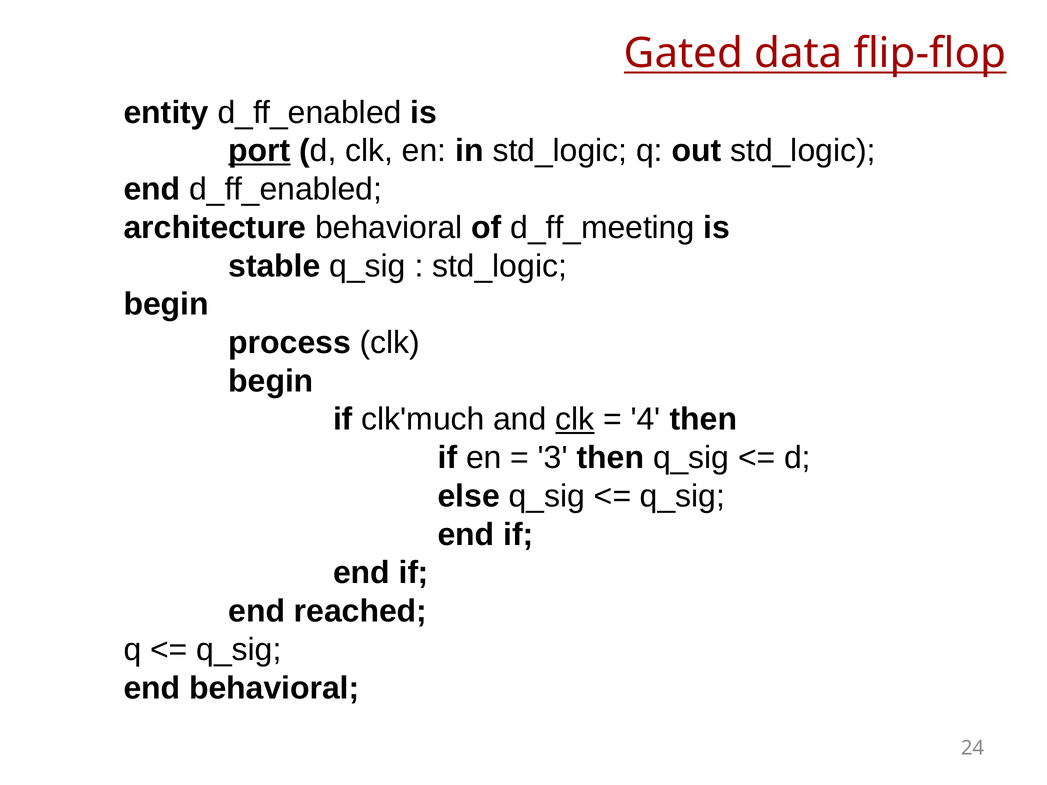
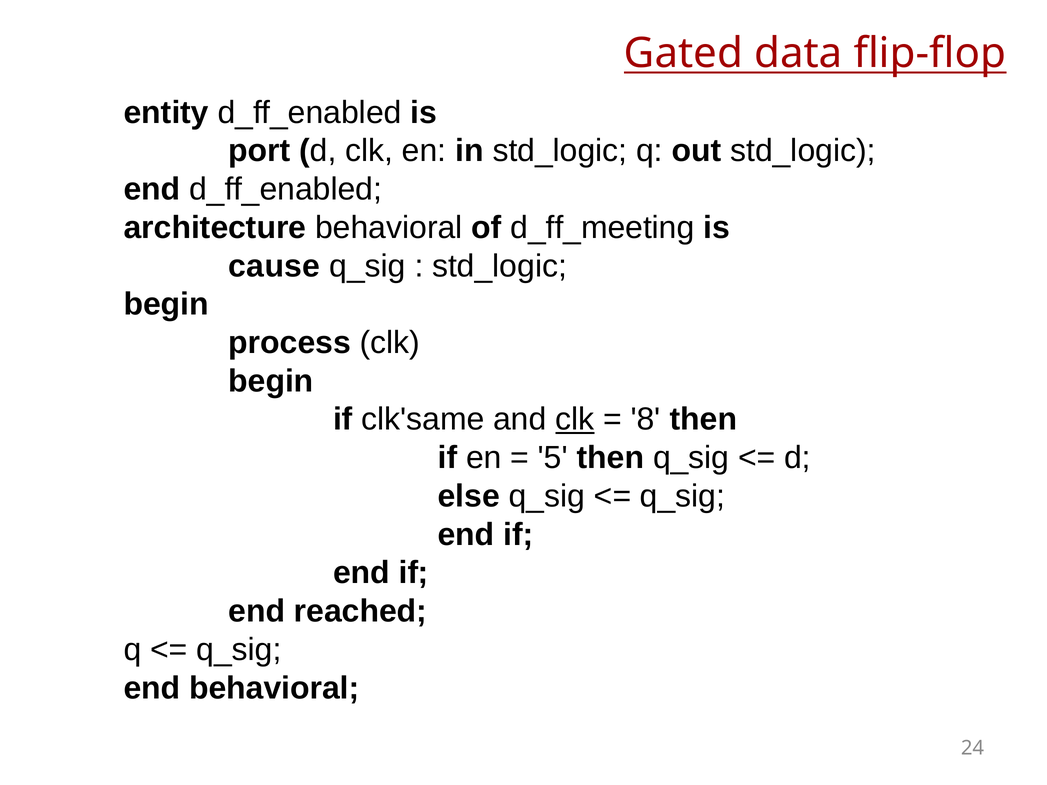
port underline: present -> none
stable: stable -> cause
clk'much: clk'much -> clk'same
4: 4 -> 8
3: 3 -> 5
